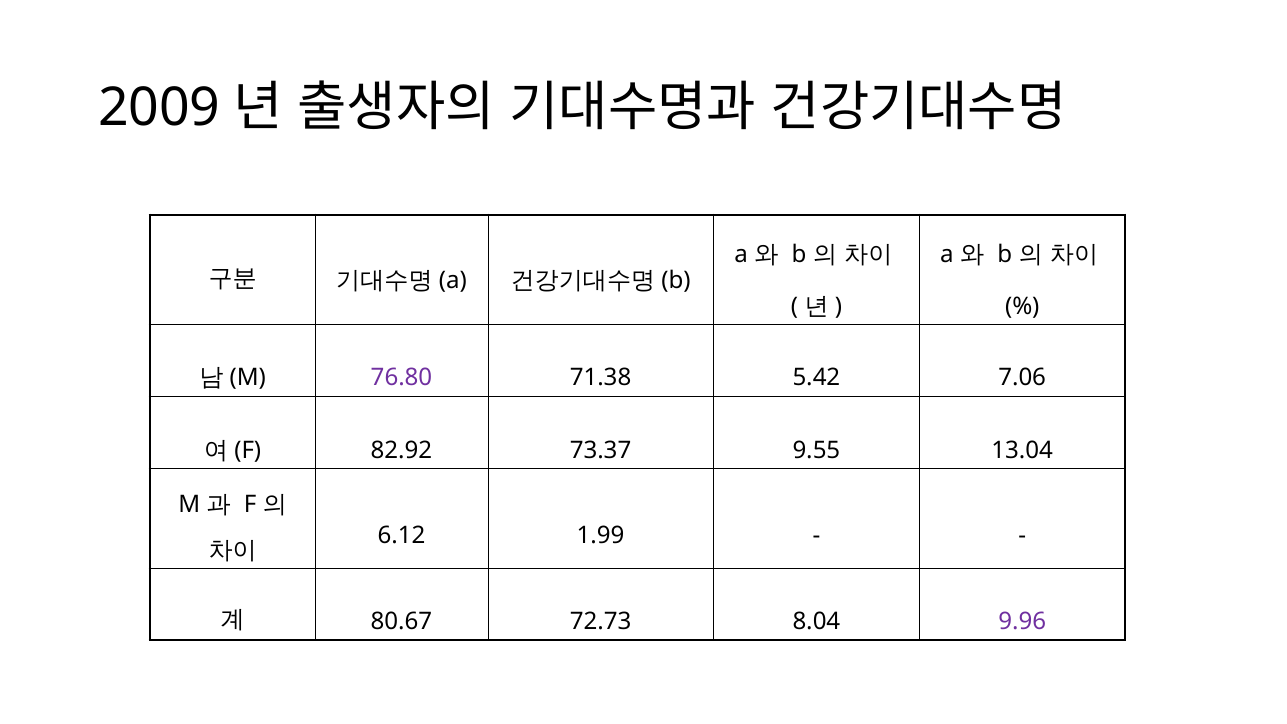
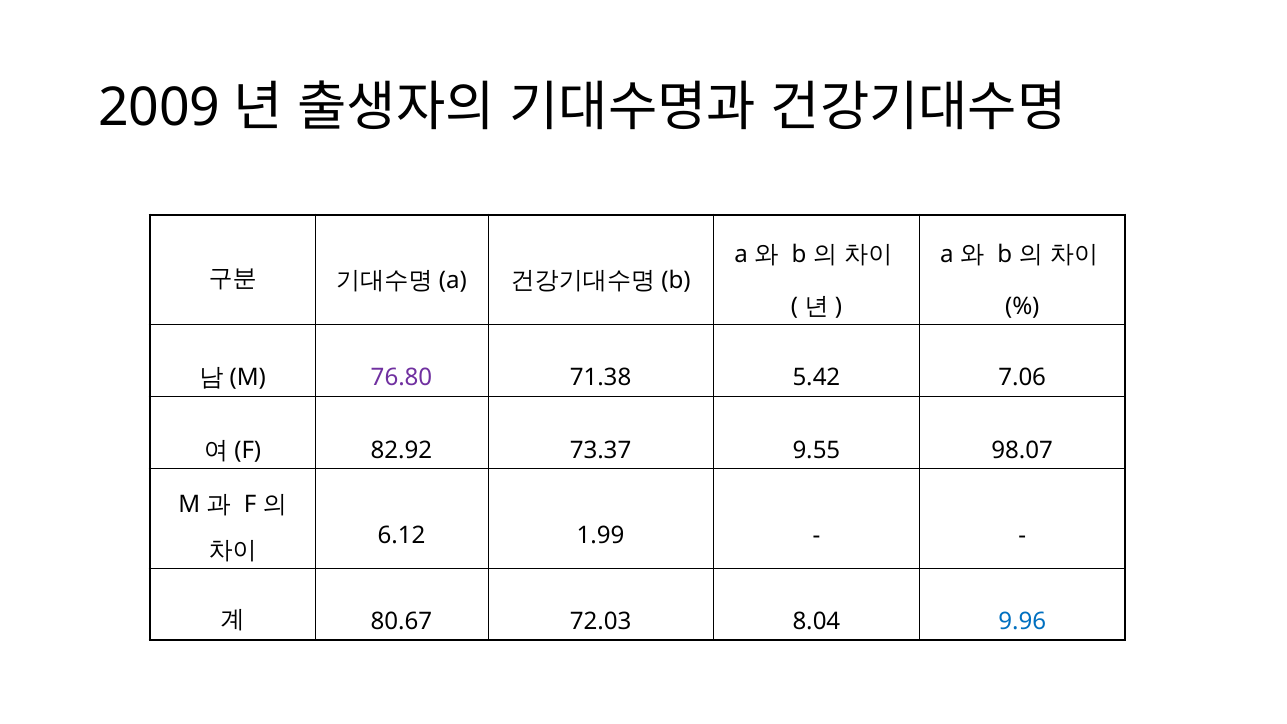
13.04: 13.04 -> 98.07
72.73: 72.73 -> 72.03
9.96 colour: purple -> blue
